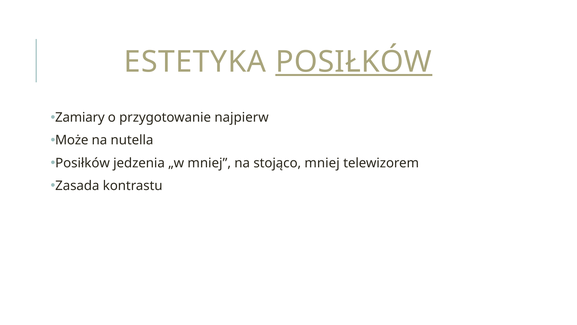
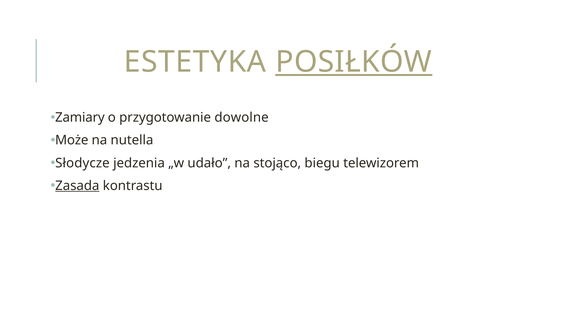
najpierw: najpierw -> dowolne
Posiłków at (83, 163): Posiłków -> Słodycze
„w mniej: mniej -> udało
stojąco mniej: mniej -> biegu
Zasada underline: none -> present
